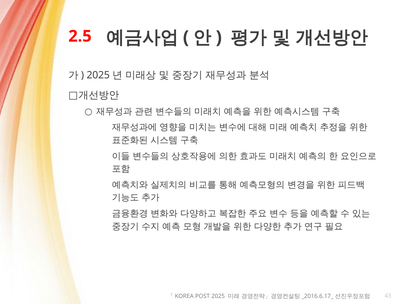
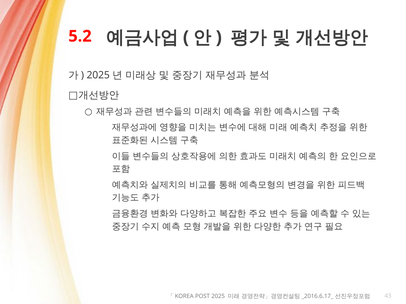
2.5: 2.5 -> 5.2
